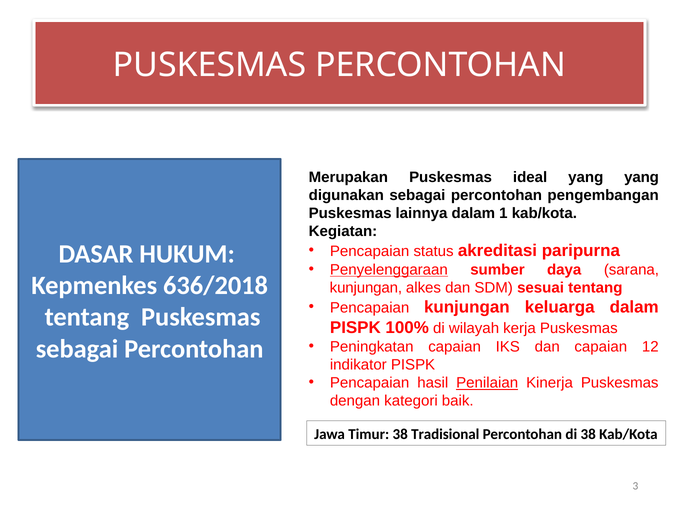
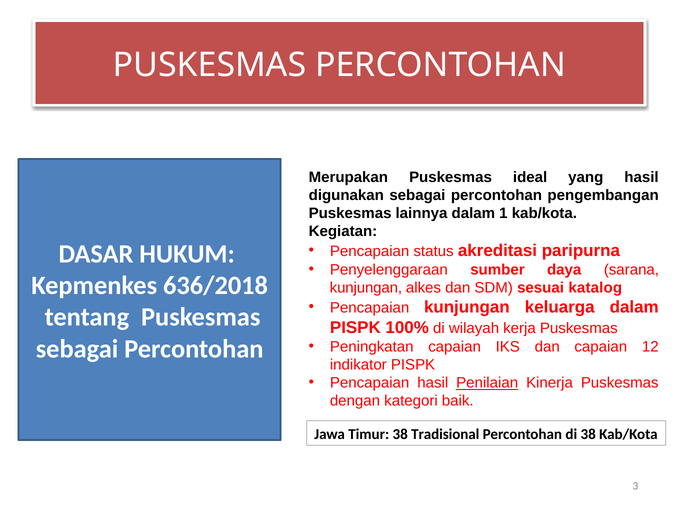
yang yang: yang -> hasil
Penyelenggaraan underline: present -> none
sesuai tentang: tentang -> katalog
